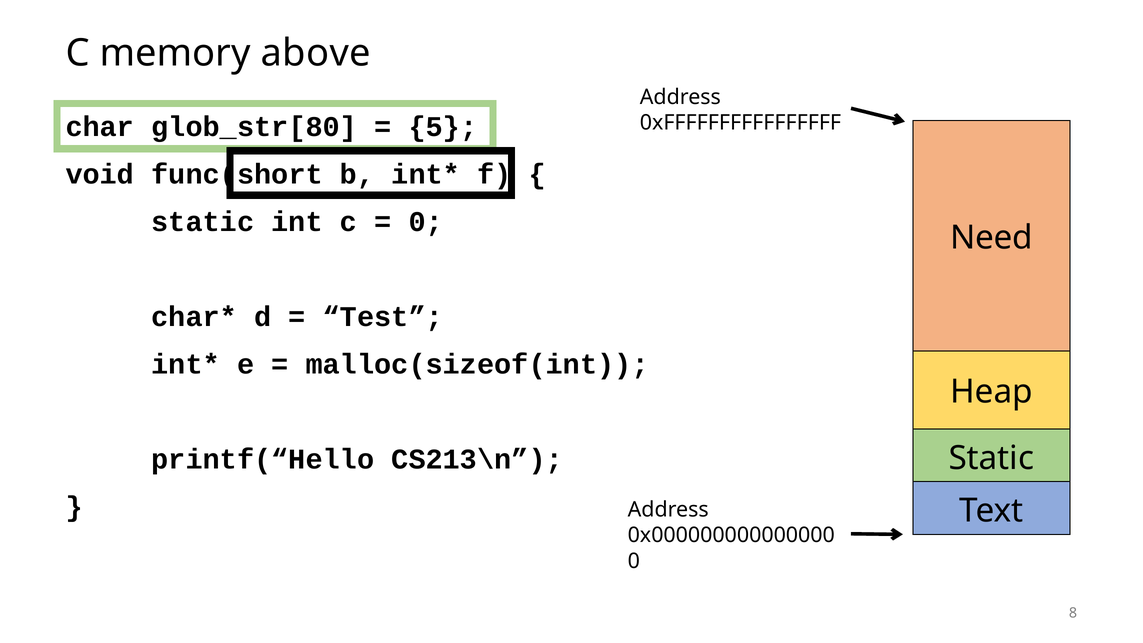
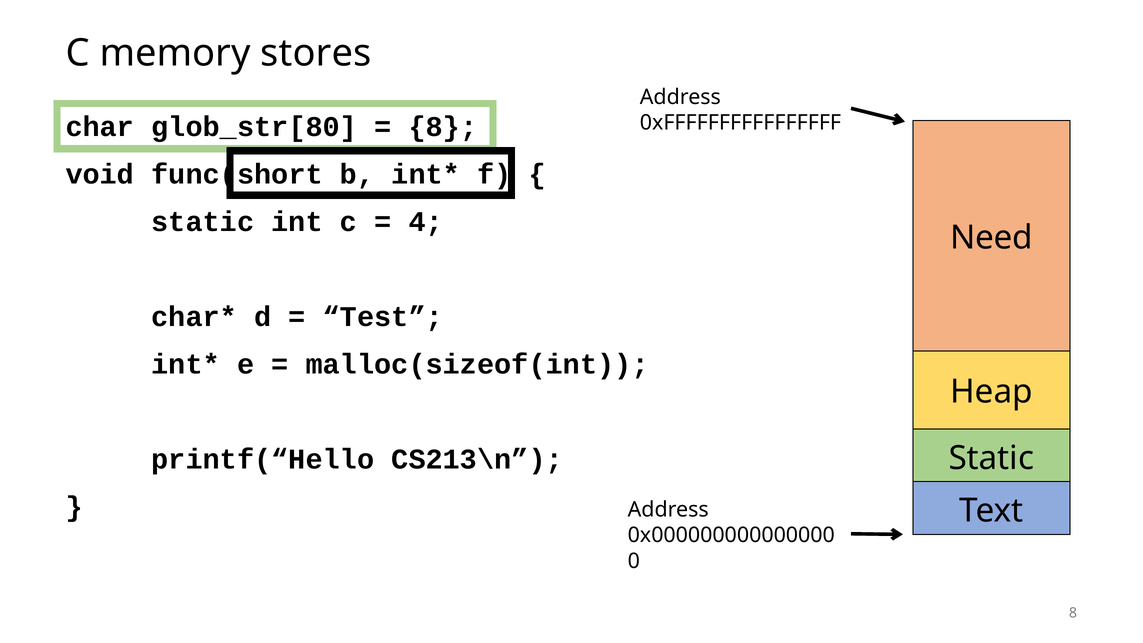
above: above -> stores
5 at (443, 127): 5 -> 8
0 at (426, 222): 0 -> 4
